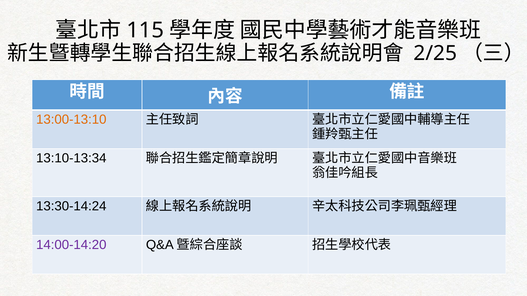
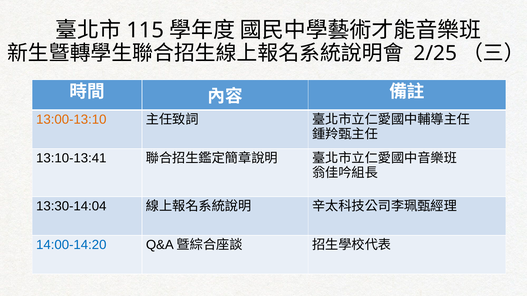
13:10-13:34: 13:10-13:34 -> 13:10-13:41
13:30-14:24: 13:30-14:24 -> 13:30-14:04
14:00-14:20 colour: purple -> blue
